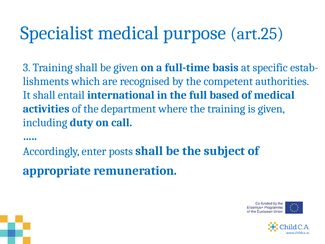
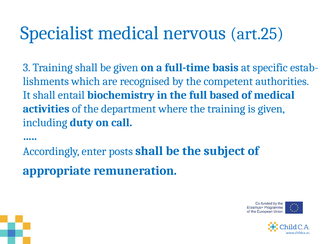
purpose: purpose -> nervous
international: international -> biochemistry
